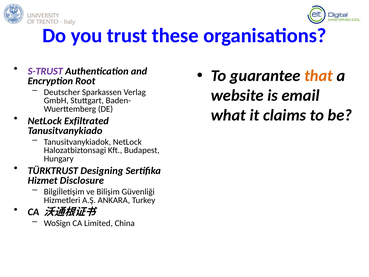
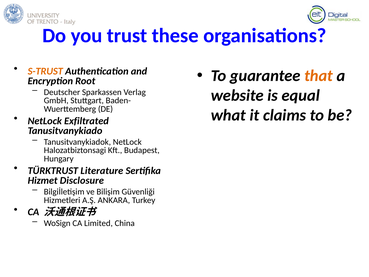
S-TRUST colour: purple -> orange
email: email -> equal
Designing: Designing -> Literature
